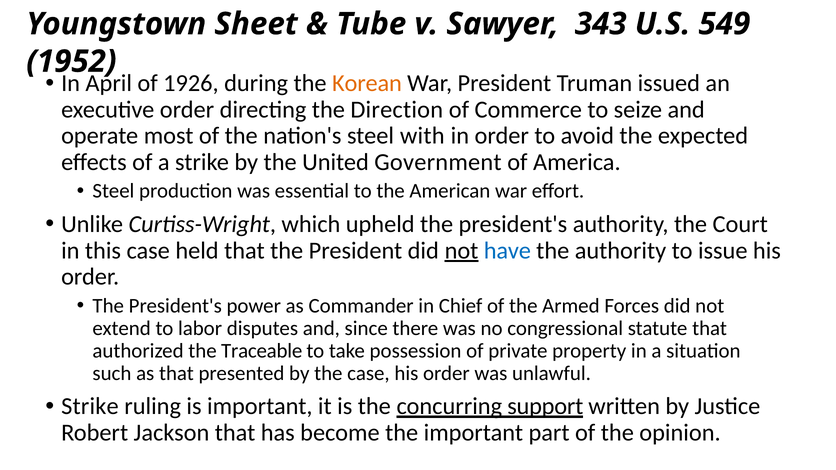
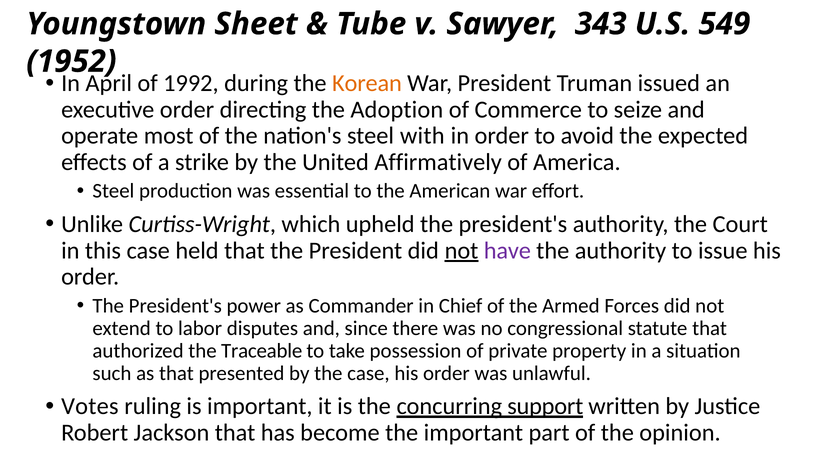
1926: 1926 -> 1992
Direction: Direction -> Adoption
Government: Government -> Affirmatively
have colour: blue -> purple
Strike at (90, 407): Strike -> Votes
